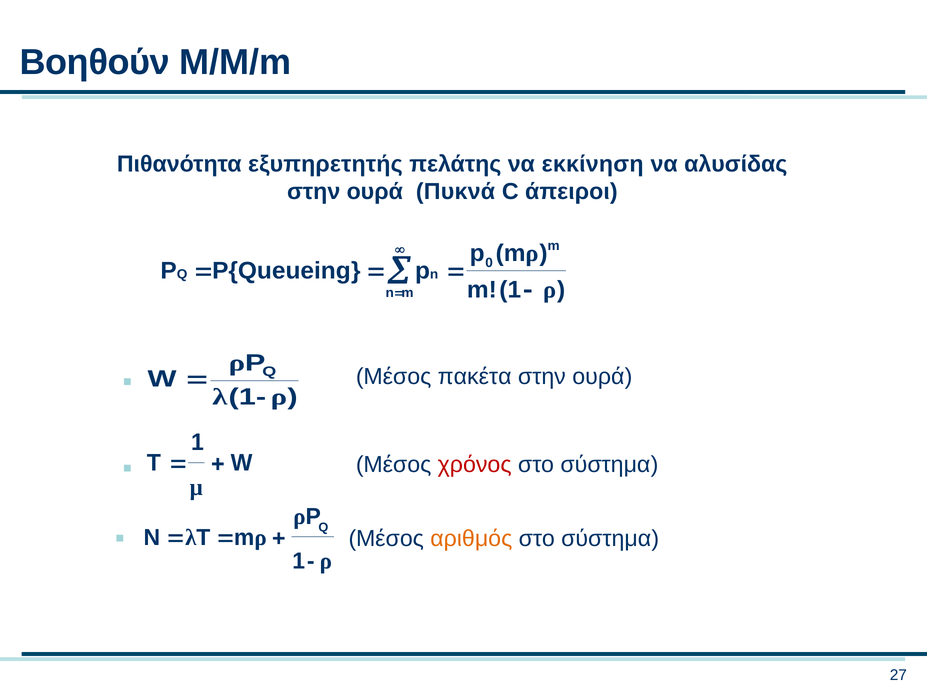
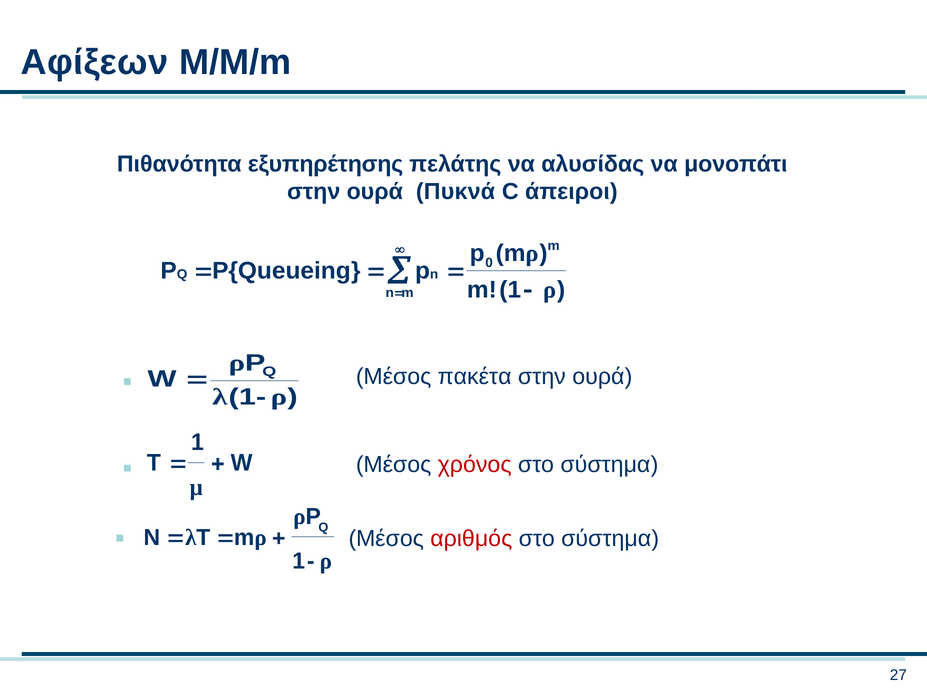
Βοηθούν: Βοηθούν -> Αφίξεων
εξυπηρετητής: εξυπηρετητής -> εξυπηρέτησης
εκκίνηση: εκκίνηση -> αλυσίδας
αλυσίδας: αλυσίδας -> μονοπάτι
αριθμός colour: orange -> red
